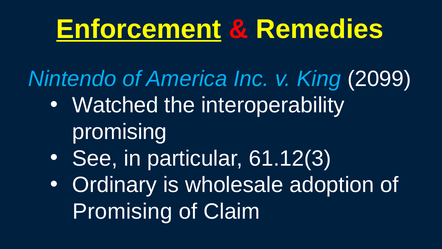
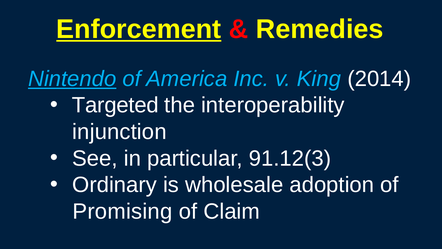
Nintendo underline: none -> present
2099: 2099 -> 2014
Watched: Watched -> Targeted
promising at (120, 132): promising -> injunction
61.12(3: 61.12(3 -> 91.12(3
